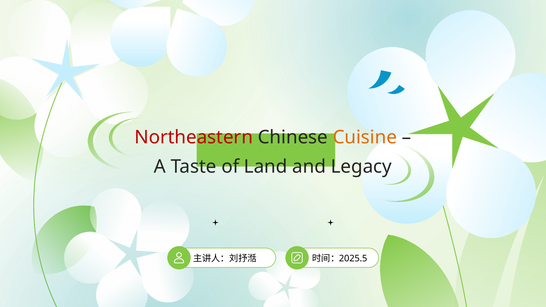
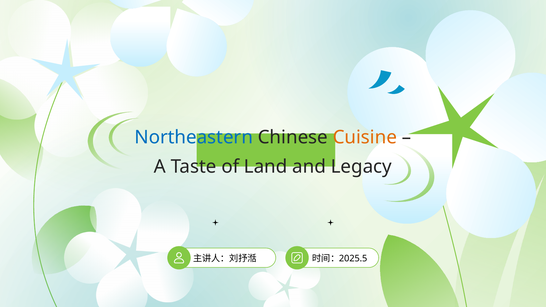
Northeastern colour: red -> blue
